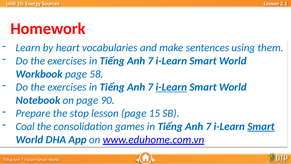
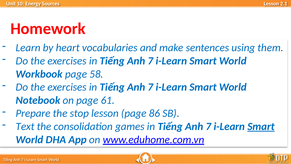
i-Learn at (171, 87) underline: present -> none
90: 90 -> 61
15: 15 -> 86
Coal: Coal -> Text
